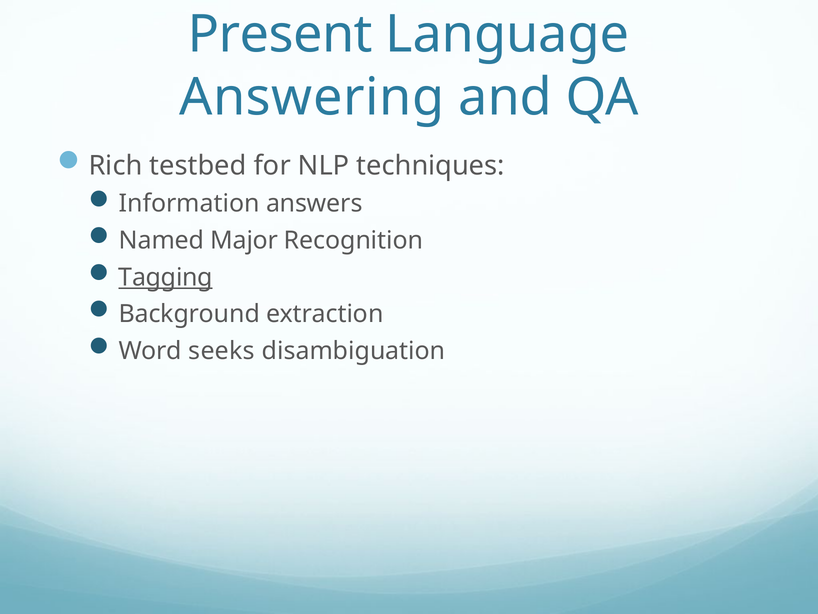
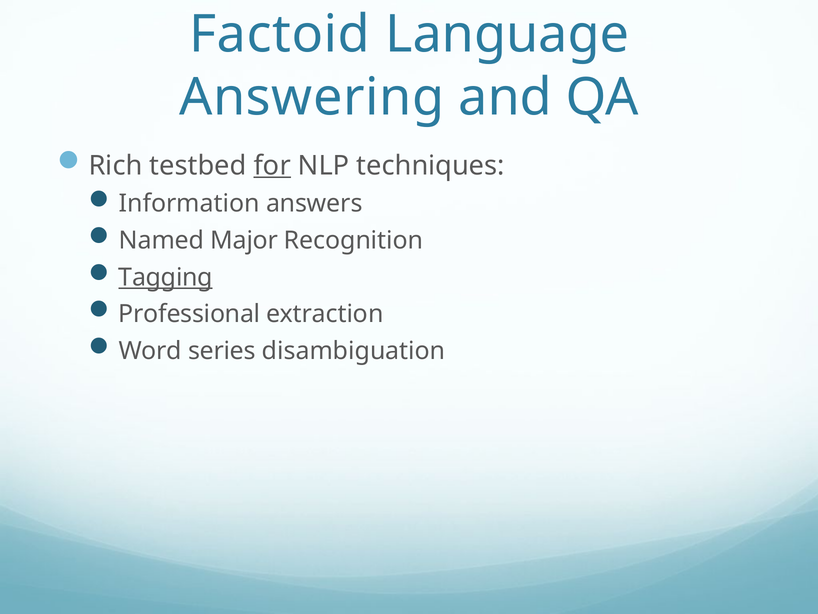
Present: Present -> Factoid
for underline: none -> present
Background: Background -> Professional
seeks: seeks -> series
